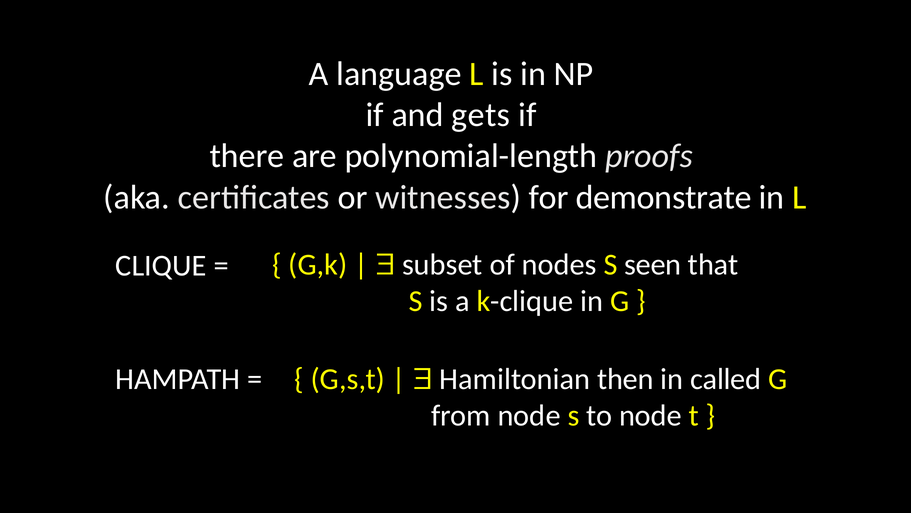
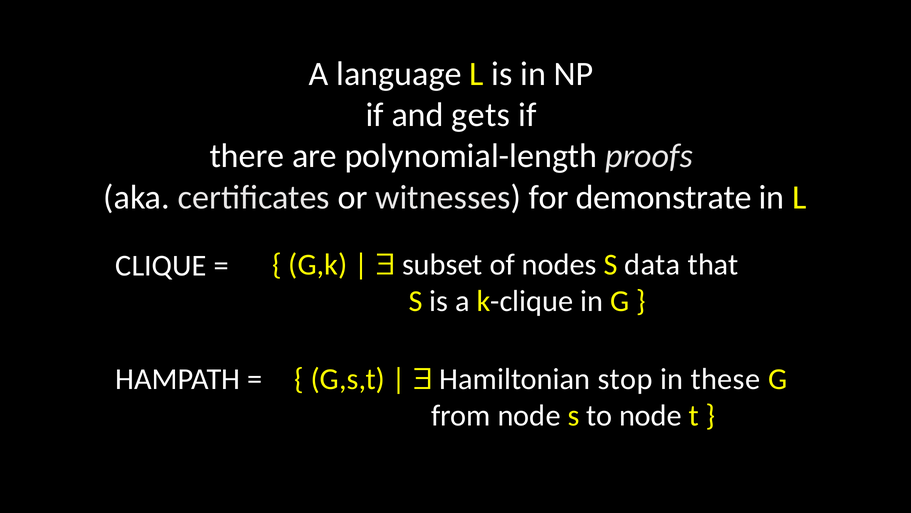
seen: seen -> data
then: then -> stop
called: called -> these
